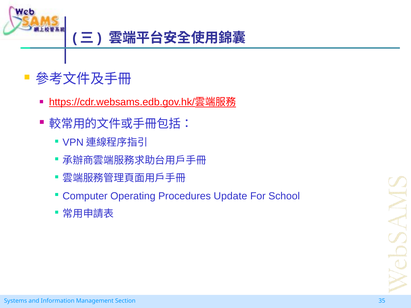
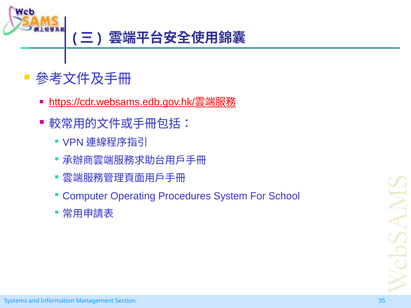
Update: Update -> System
